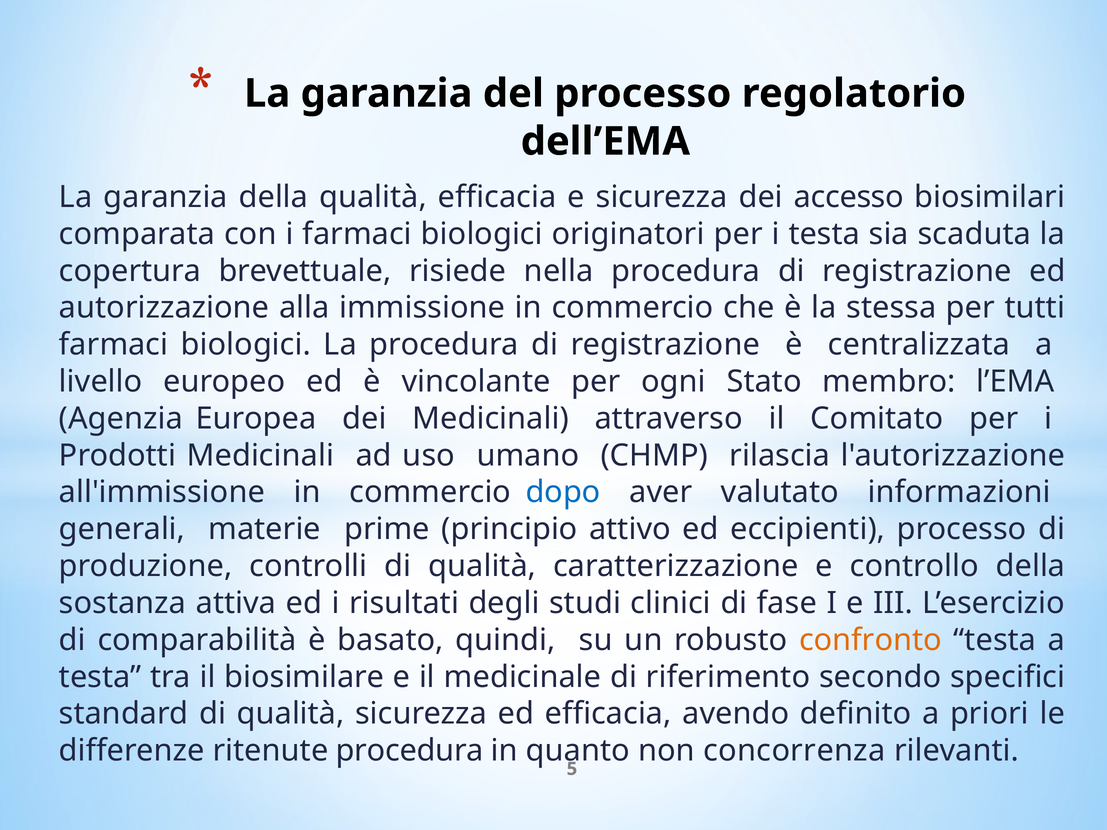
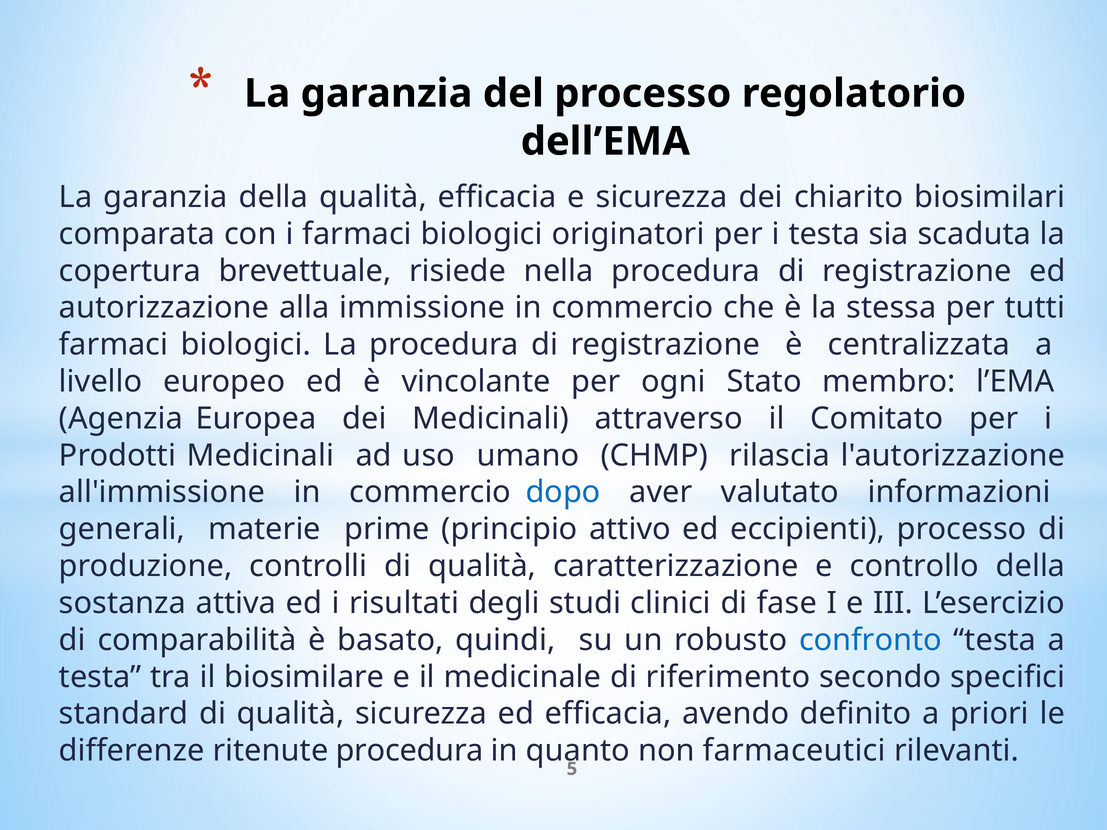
accesso: accesso -> chiarito
confronto colour: orange -> blue
concorrenza: concorrenza -> farmaceutici
